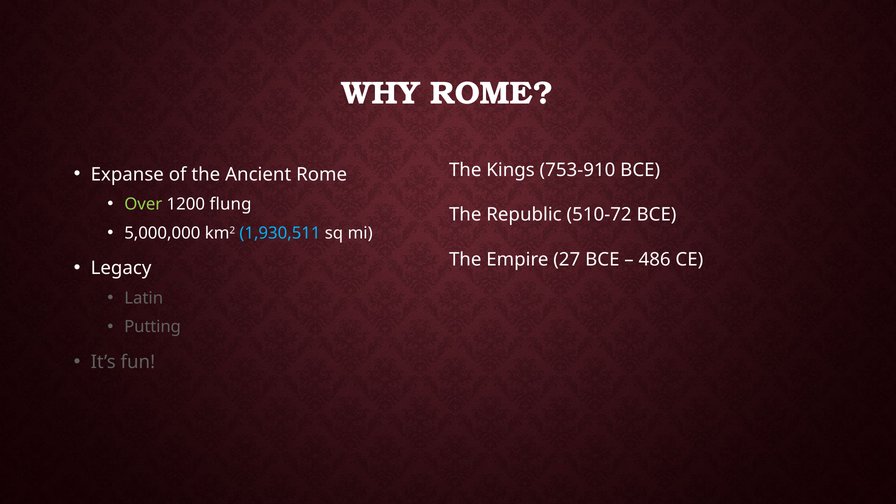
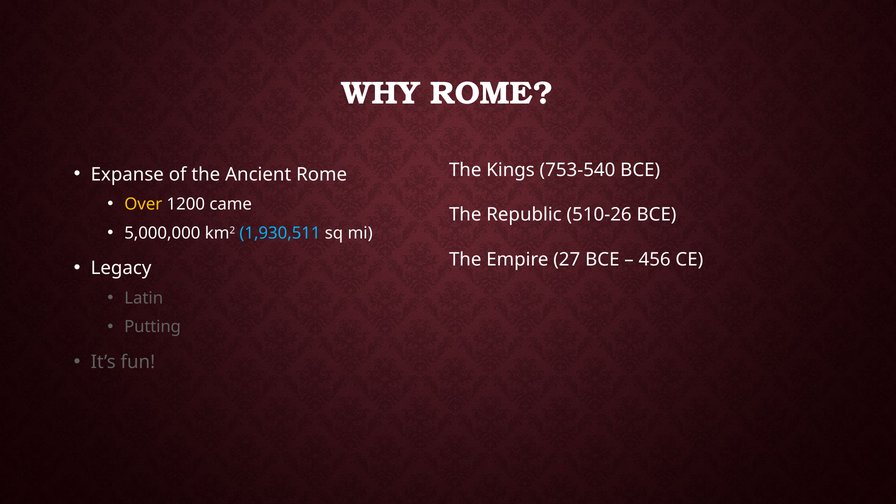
753-910: 753-910 -> 753-540
Over colour: light green -> yellow
flung: flung -> came
510-72: 510-72 -> 510-26
486: 486 -> 456
